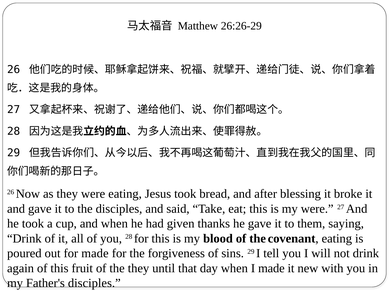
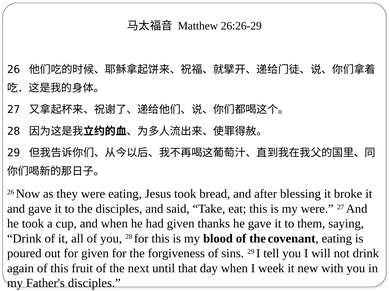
for made: made -> given
the they: they -> next
I made: made -> week
